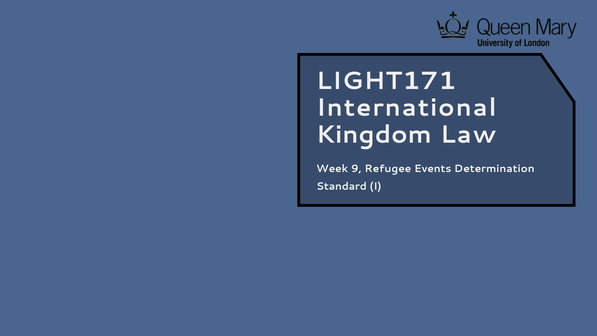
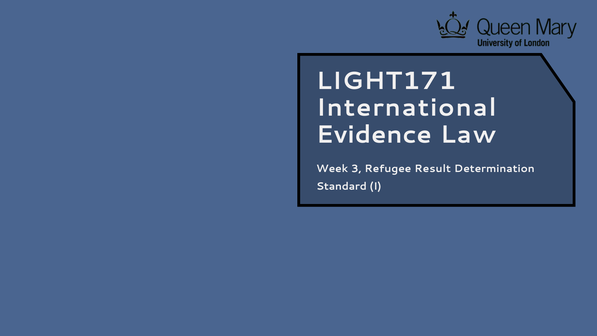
Kingdom: Kingdom -> Evidence
9: 9 -> 3
Events: Events -> Result
